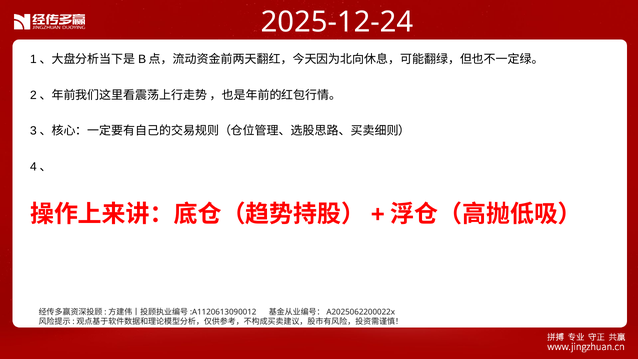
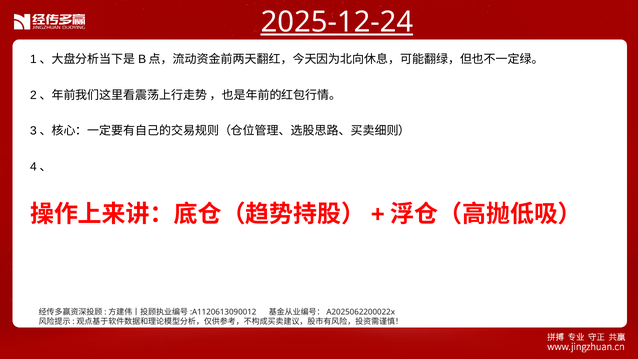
2025-12-24 underline: none -> present
